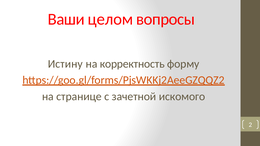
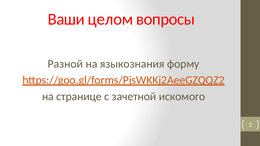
Истину: Истину -> Разной
корректность: корректность -> языкознания
